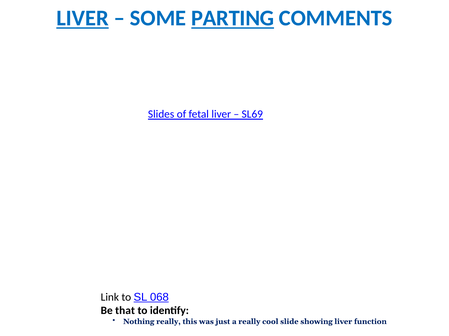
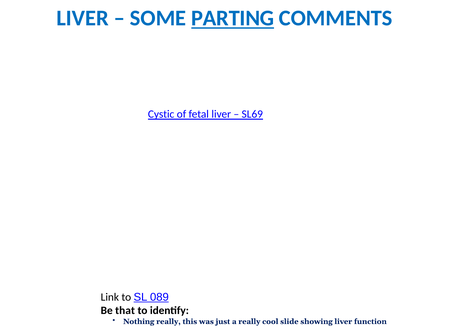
LIVER at (82, 18) underline: present -> none
Slides: Slides -> Cystic
068: 068 -> 089
